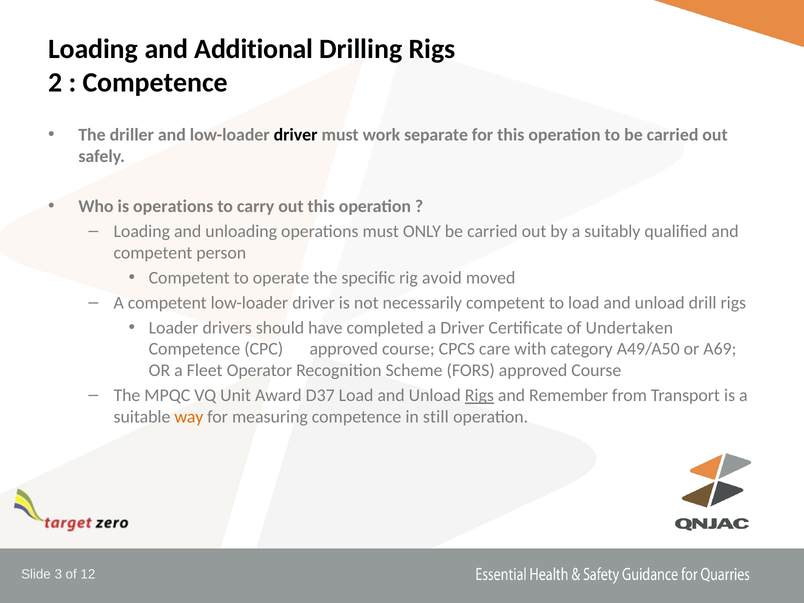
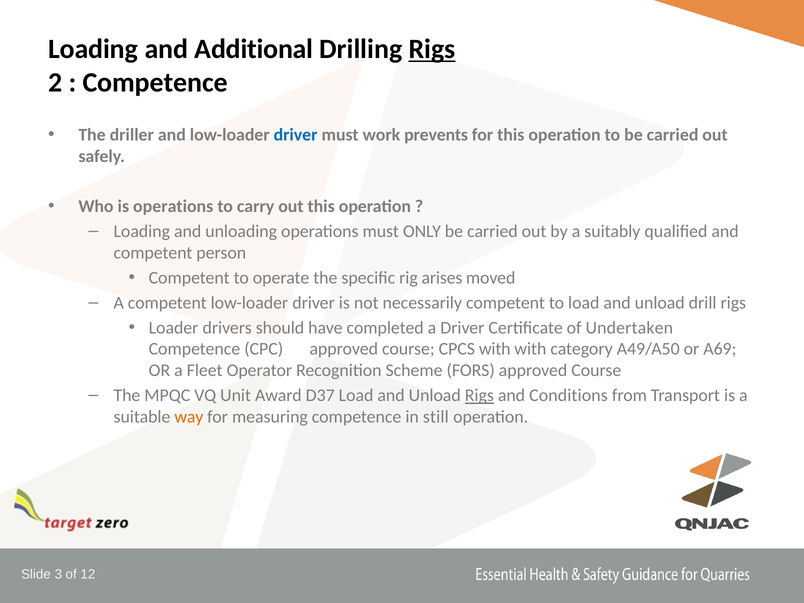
Rigs at (432, 49) underline: none -> present
driver at (296, 135) colour: black -> blue
separate: separate -> prevents
avoid: avoid -> arises
CPCS care: care -> with
Remember: Remember -> Conditions
